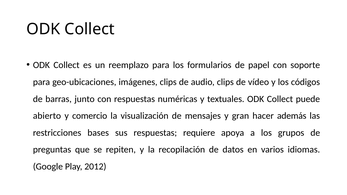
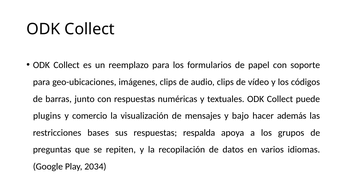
abierto: abierto -> plugins
gran: gran -> bajo
requiere: requiere -> respalda
2012: 2012 -> 2034
